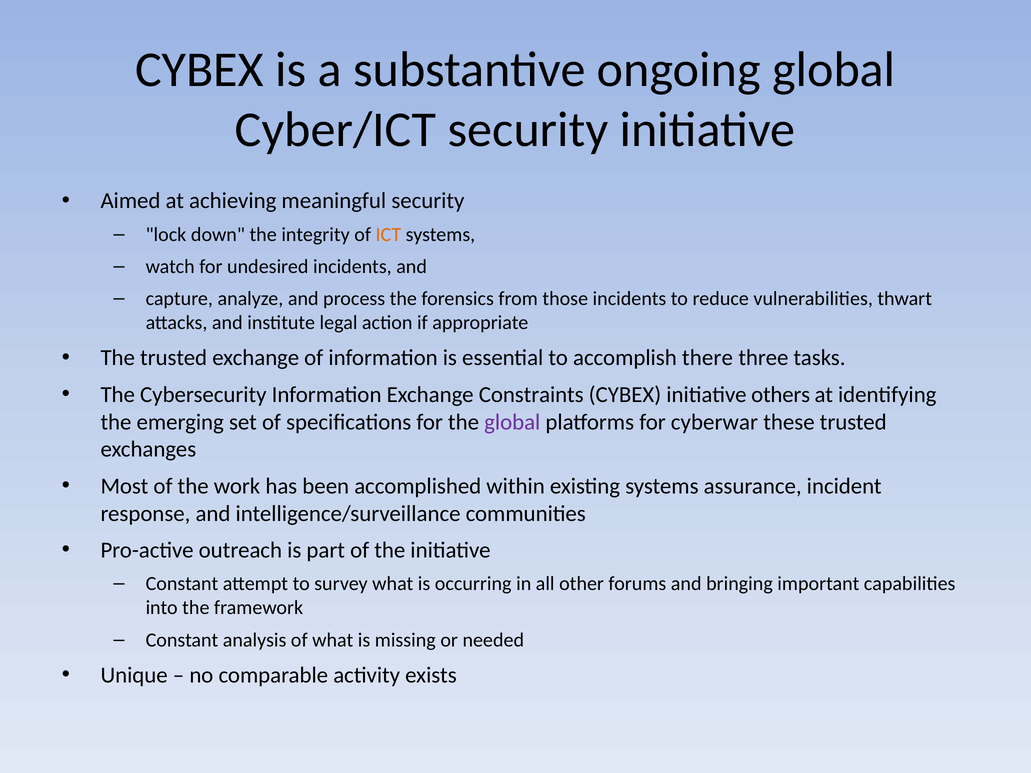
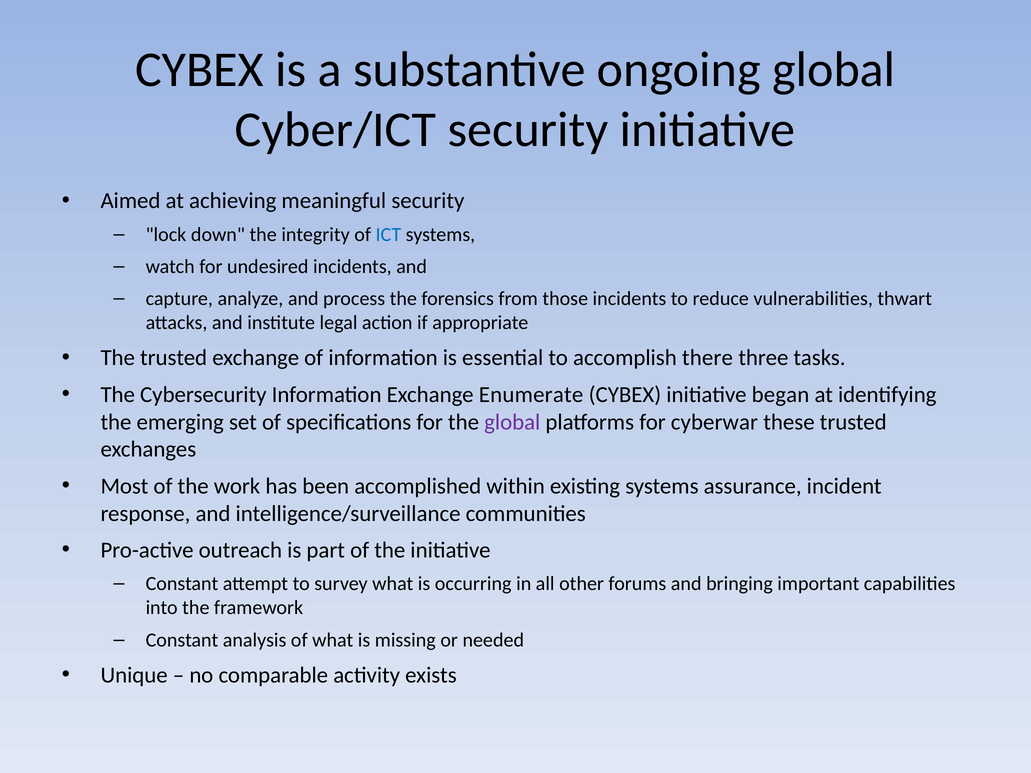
ICT colour: orange -> blue
Constraints: Constraints -> Enumerate
others: others -> began
